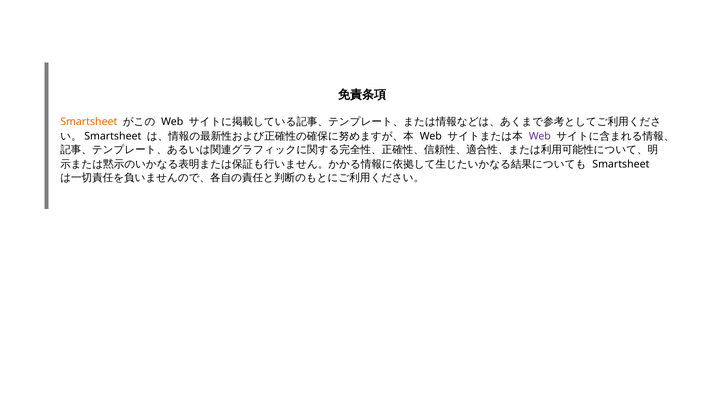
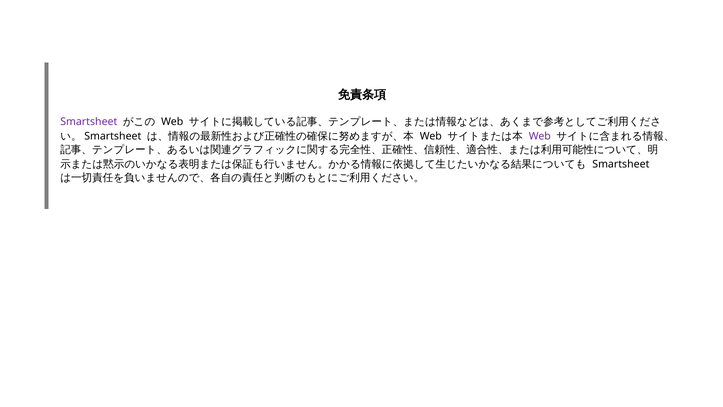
Smartsheet at (89, 122) colour: orange -> purple
